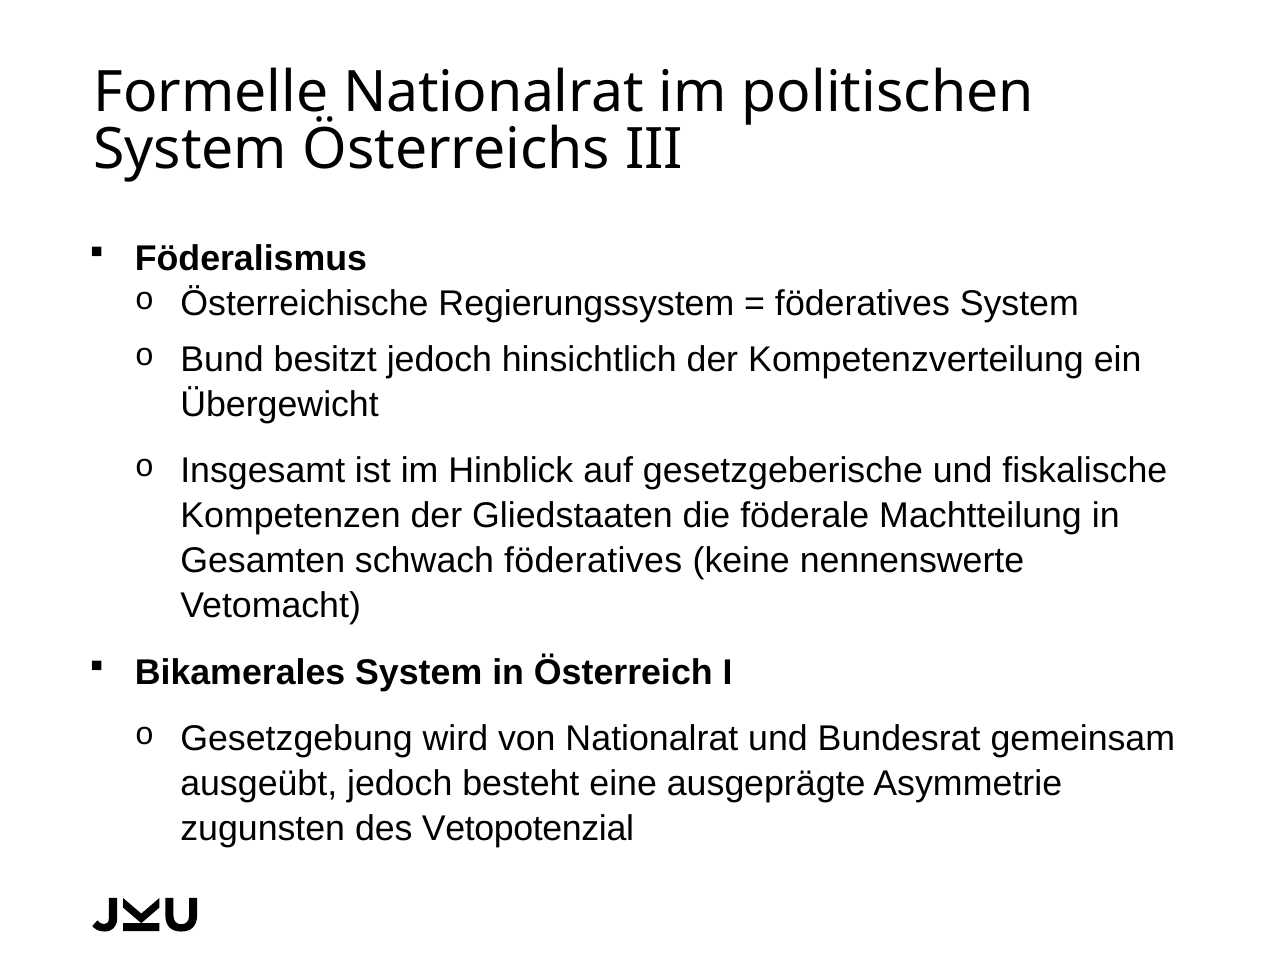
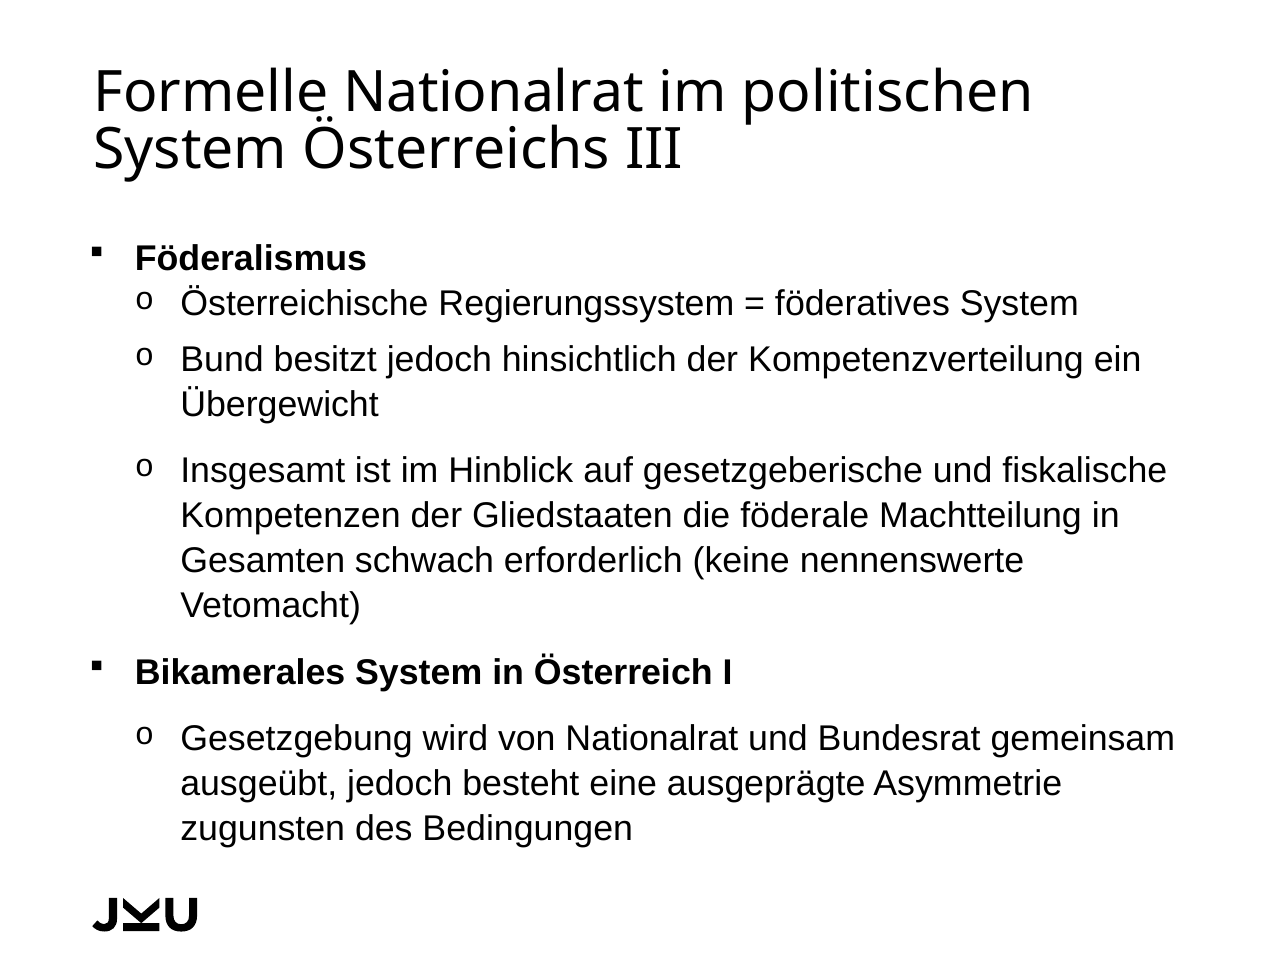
schwach föderatives: föderatives -> erforderlich
Vetopotenzial: Vetopotenzial -> Bedingungen
